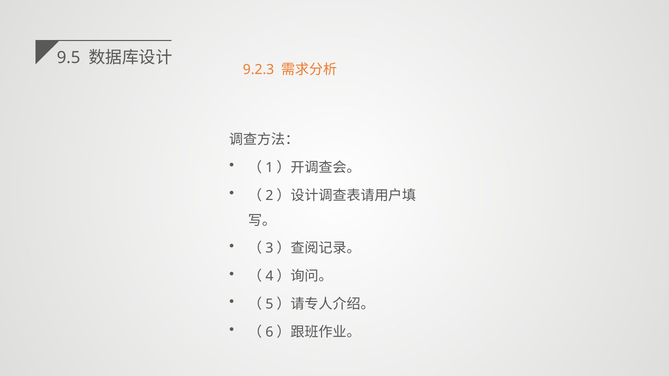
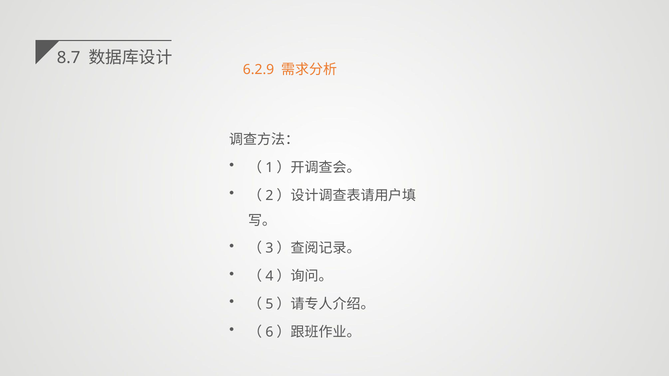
9.5: 9.5 -> 8.7
9.2.3: 9.2.3 -> 6.2.9
